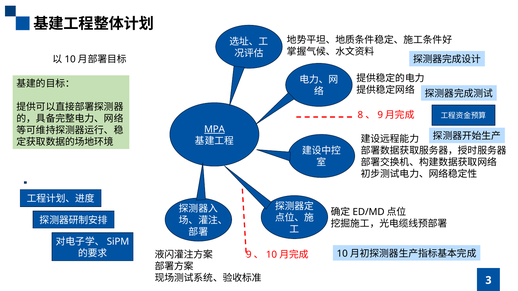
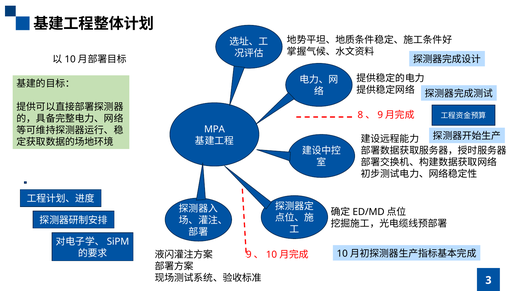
MPA underline: present -> none
